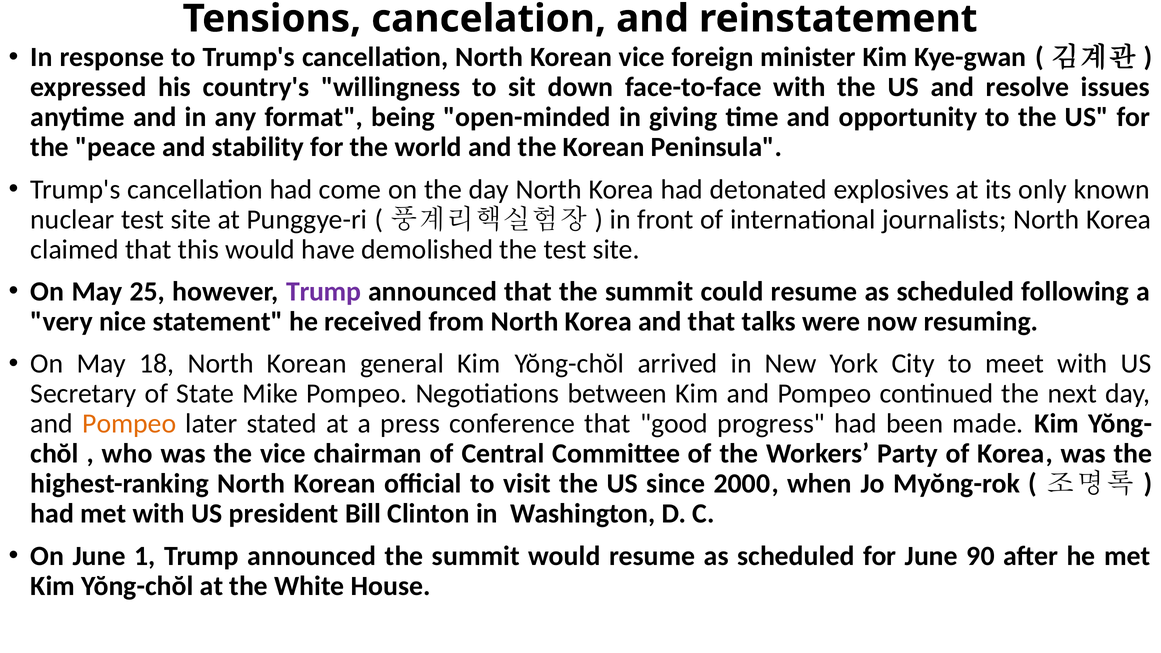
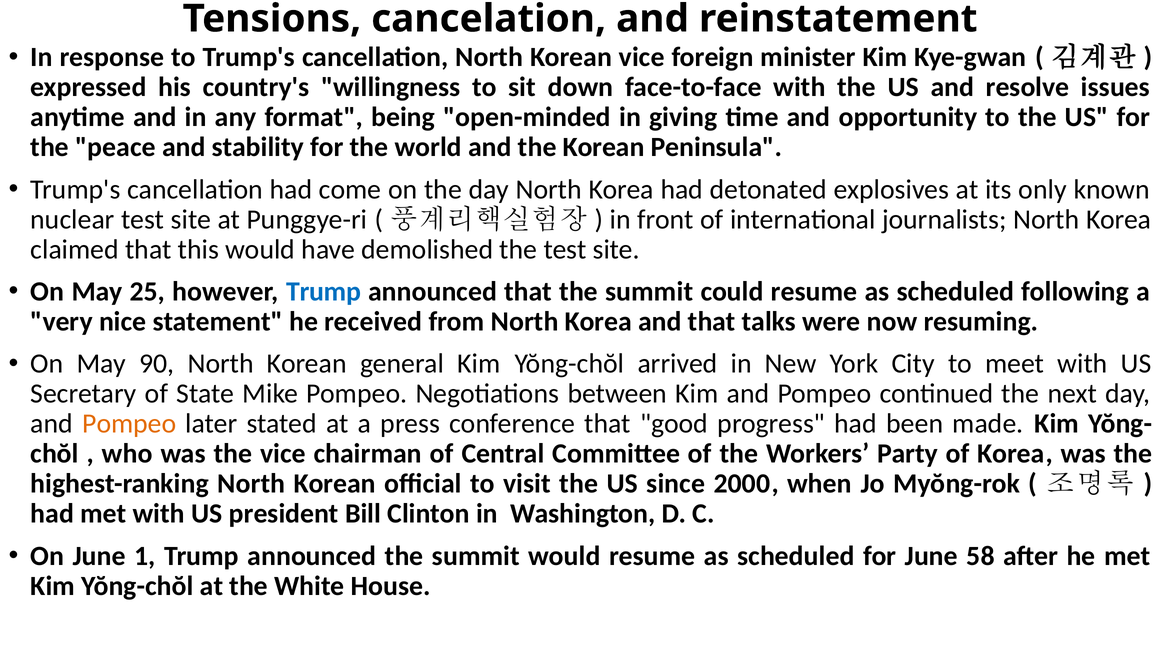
Trump at (323, 292) colour: purple -> blue
18: 18 -> 90
90: 90 -> 58
